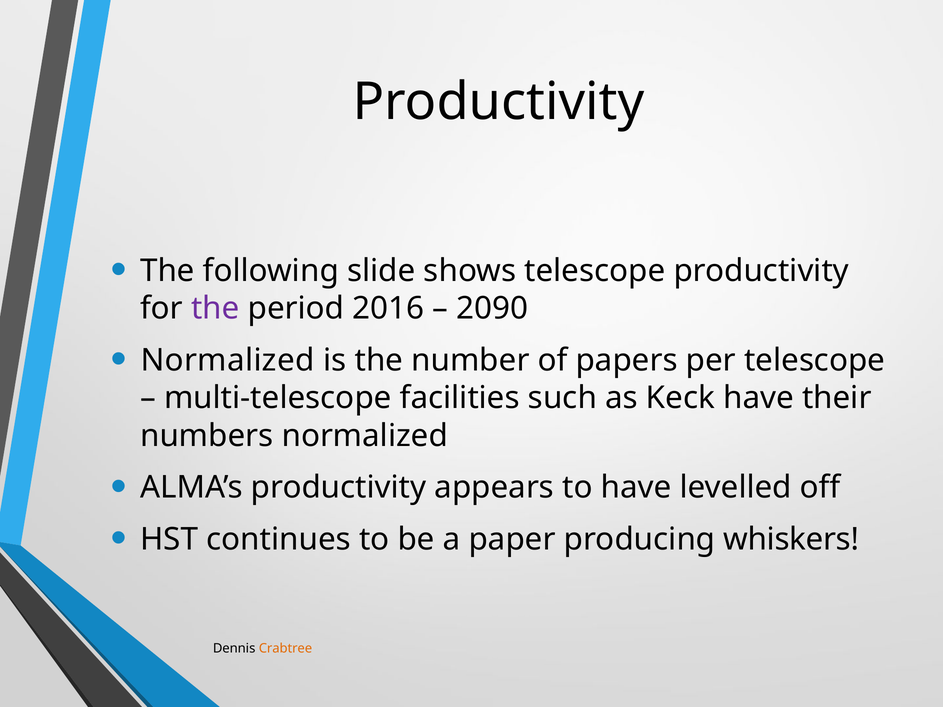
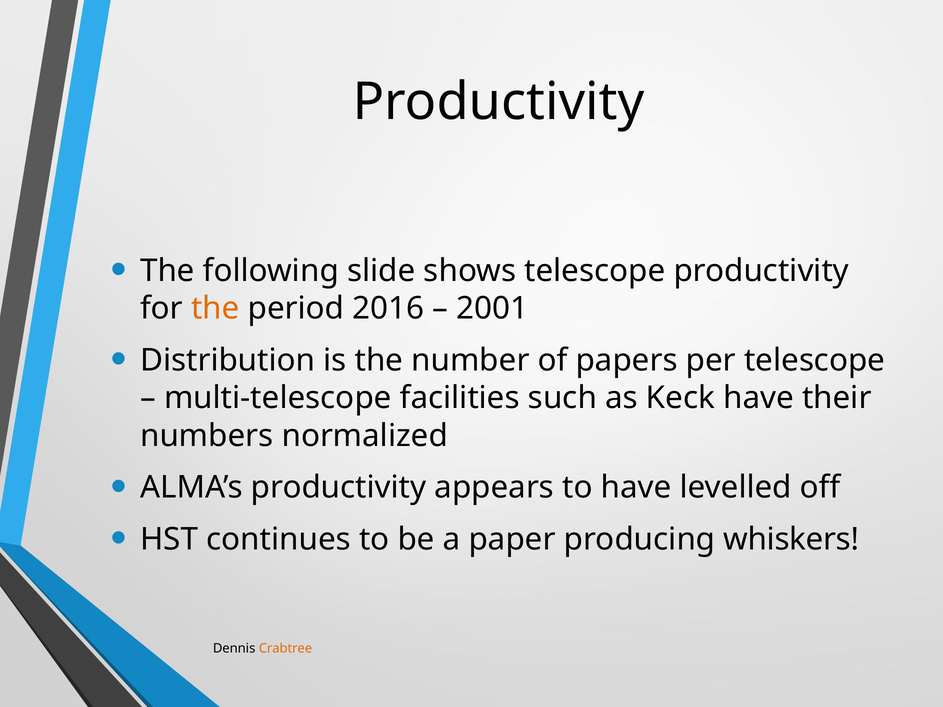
the at (215, 308) colour: purple -> orange
2090: 2090 -> 2001
Normalized at (228, 360): Normalized -> Distribution
